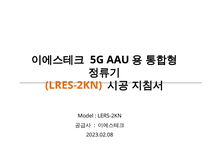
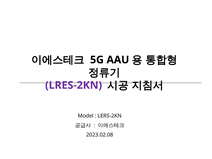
LRES-2KN colour: orange -> purple
